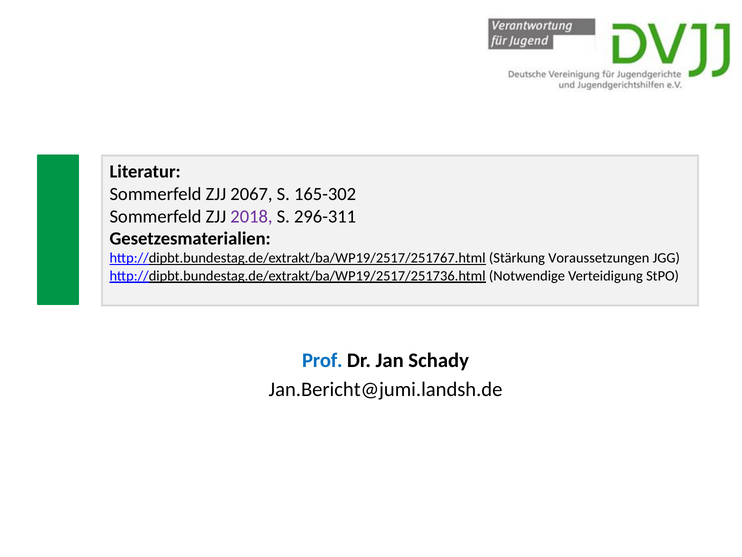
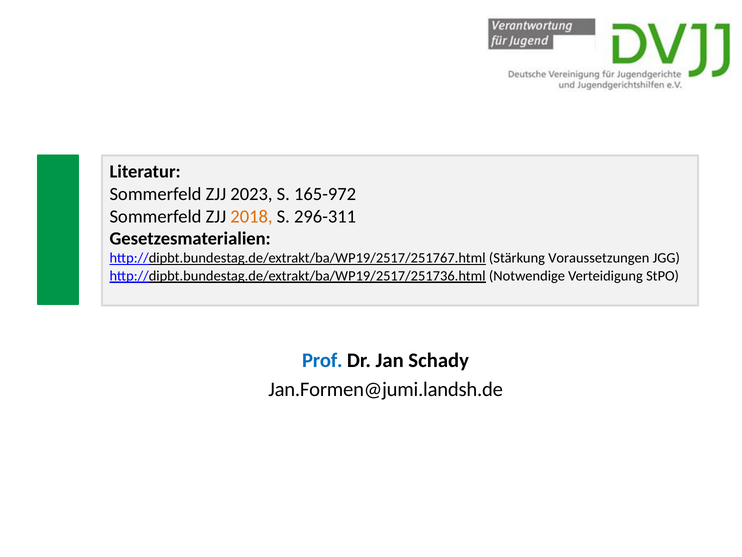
2067: 2067 -> 2023
165-302: 165-302 -> 165-972
2018 colour: purple -> orange
Jan.Bericht@jumi.landsh.de: Jan.Bericht@jumi.landsh.de -> Jan.Formen@jumi.landsh.de
